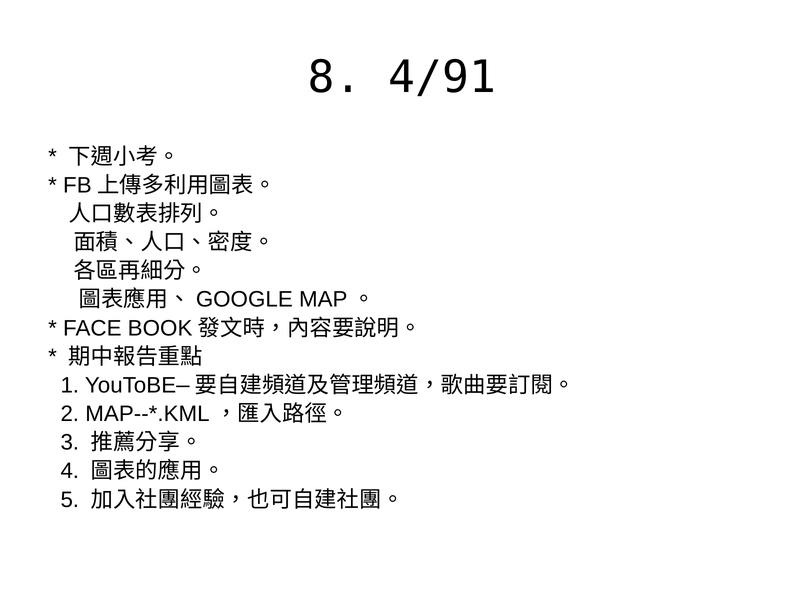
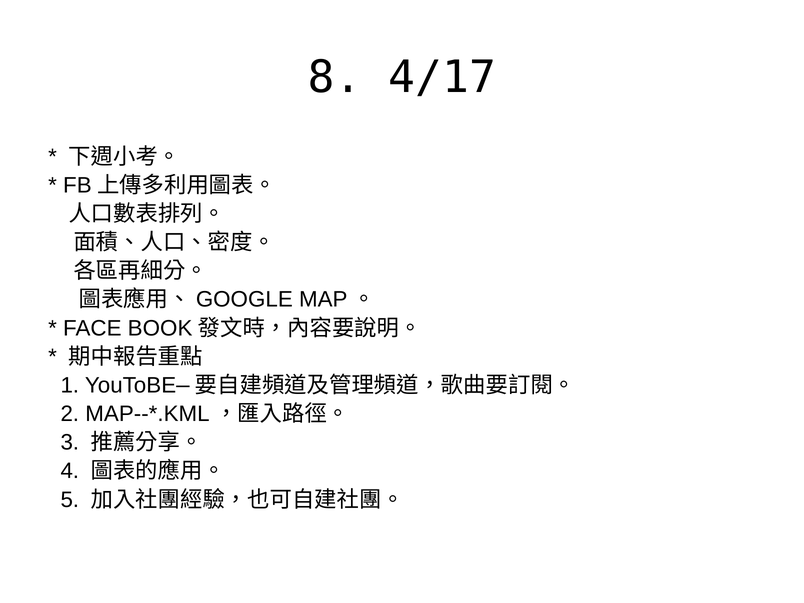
4/91: 4/91 -> 4/17
